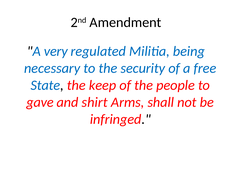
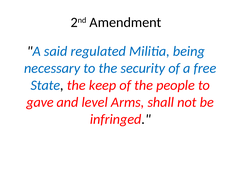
very: very -> said
shirt: shirt -> level
